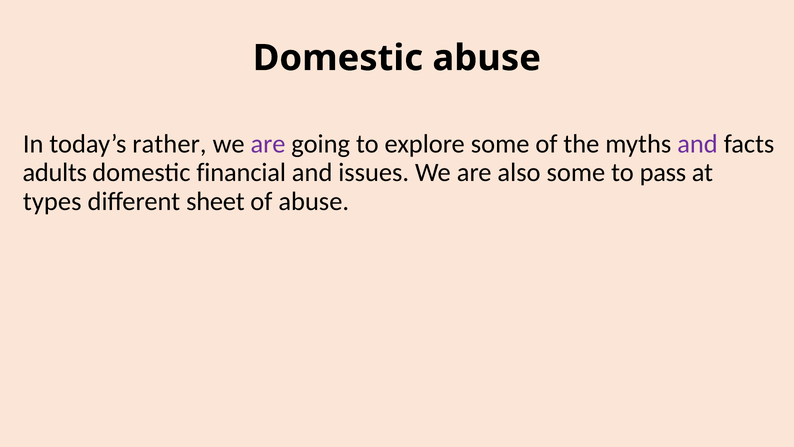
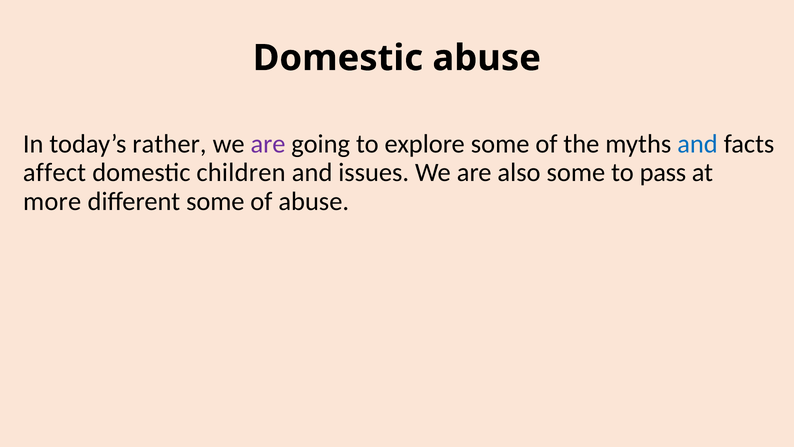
and at (697, 144) colour: purple -> blue
adults: adults -> affect
financial: financial -> children
types: types -> more
different sheet: sheet -> some
